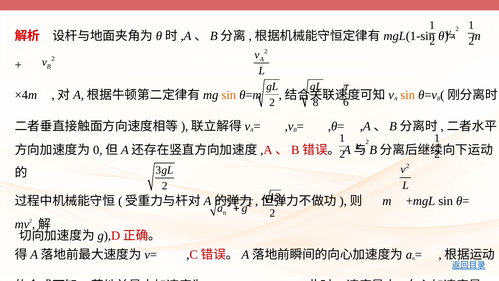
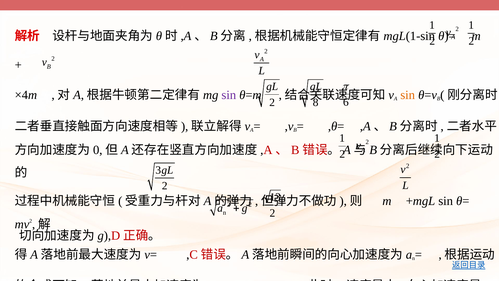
sin at (229, 95) colour: orange -> purple
